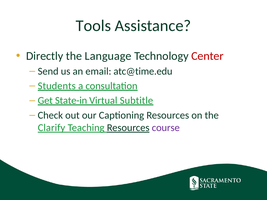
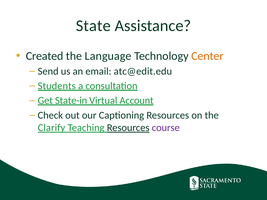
Tools: Tools -> State
Directly: Directly -> Created
Center colour: red -> orange
atc@time.edu: atc@time.edu -> atc@edit.edu
Subtitle: Subtitle -> Account
